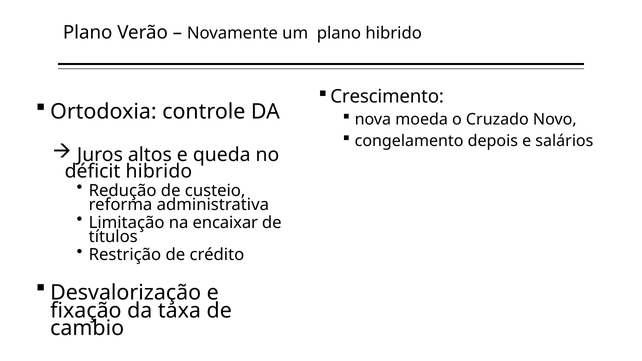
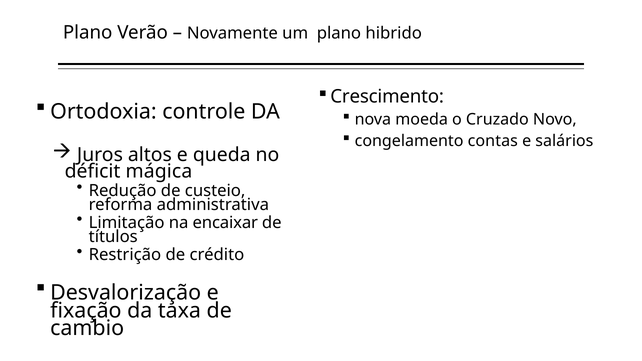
depois: depois -> contas
déficit hibrido: hibrido -> mágica
